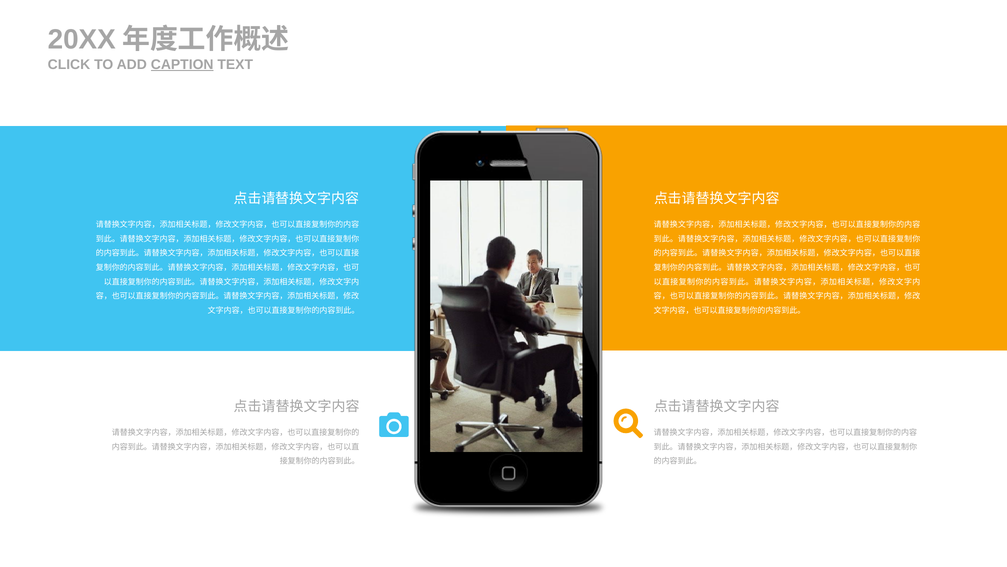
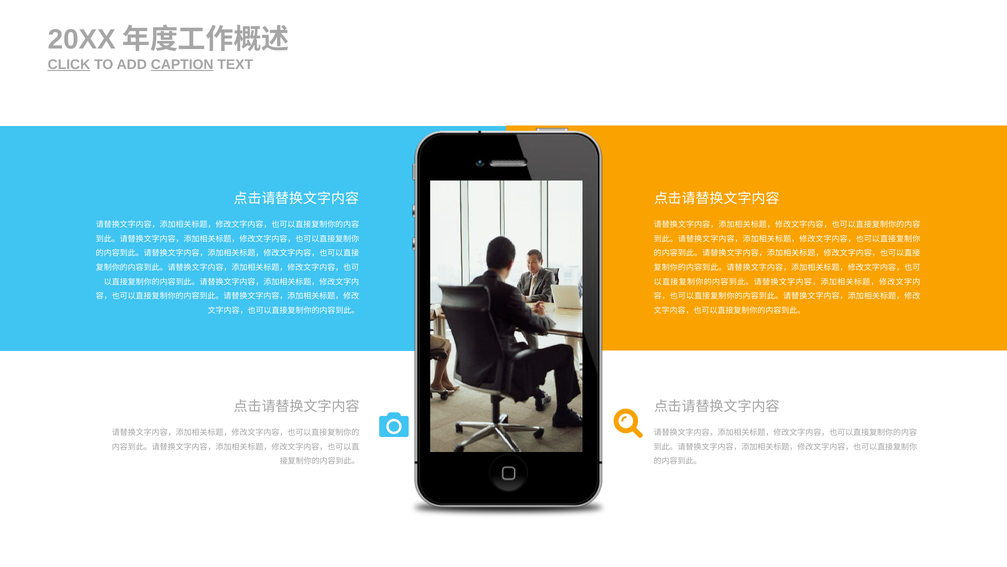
CLICK underline: none -> present
